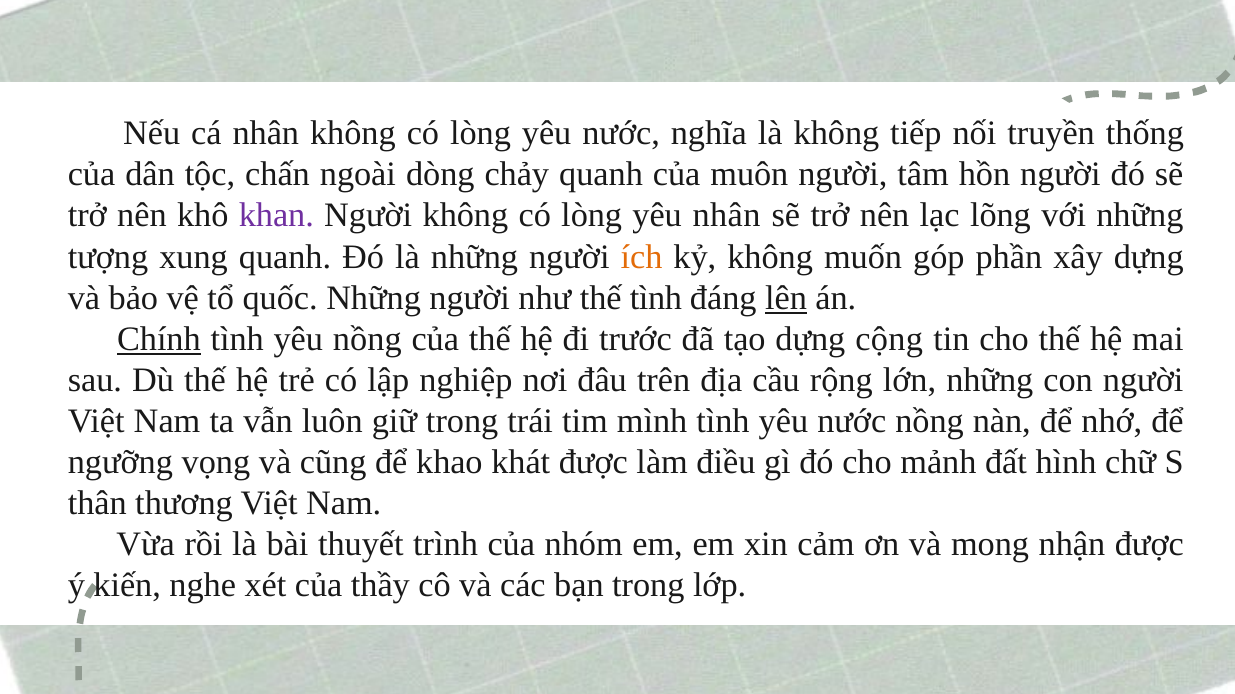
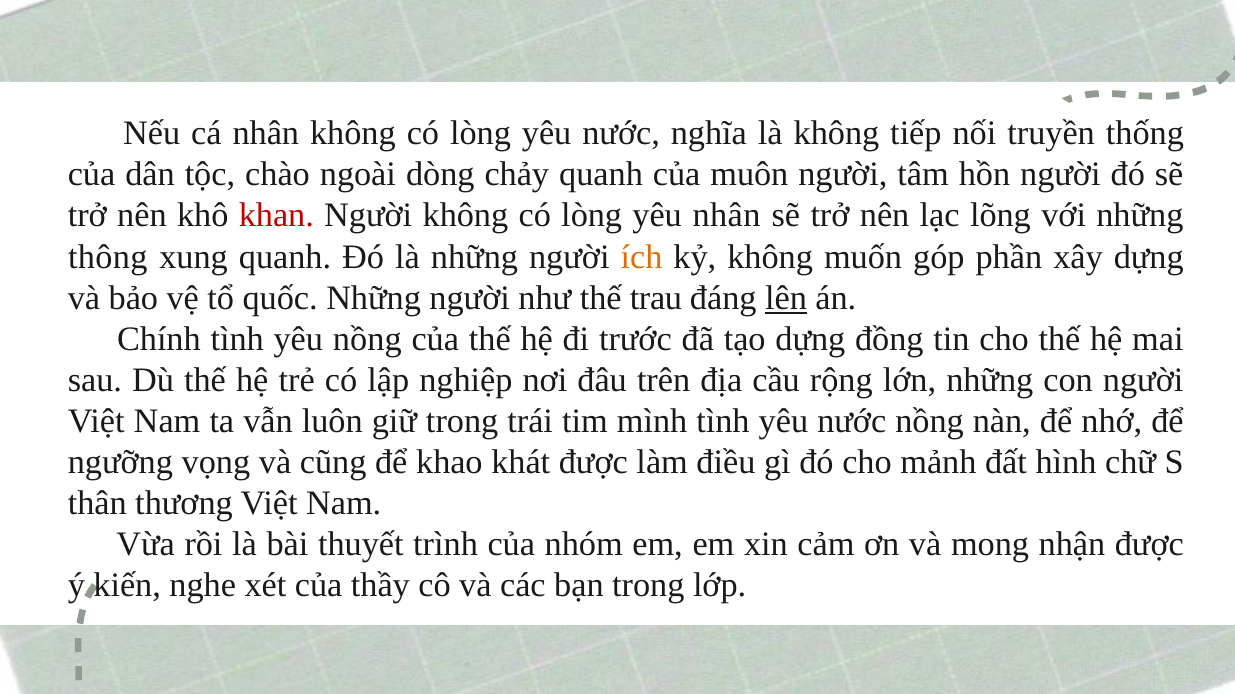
chấn: chấn -> chào
khan colour: purple -> red
tượng: tượng -> thông
thế tình: tình -> trau
Chính underline: present -> none
cộng: cộng -> đồng
